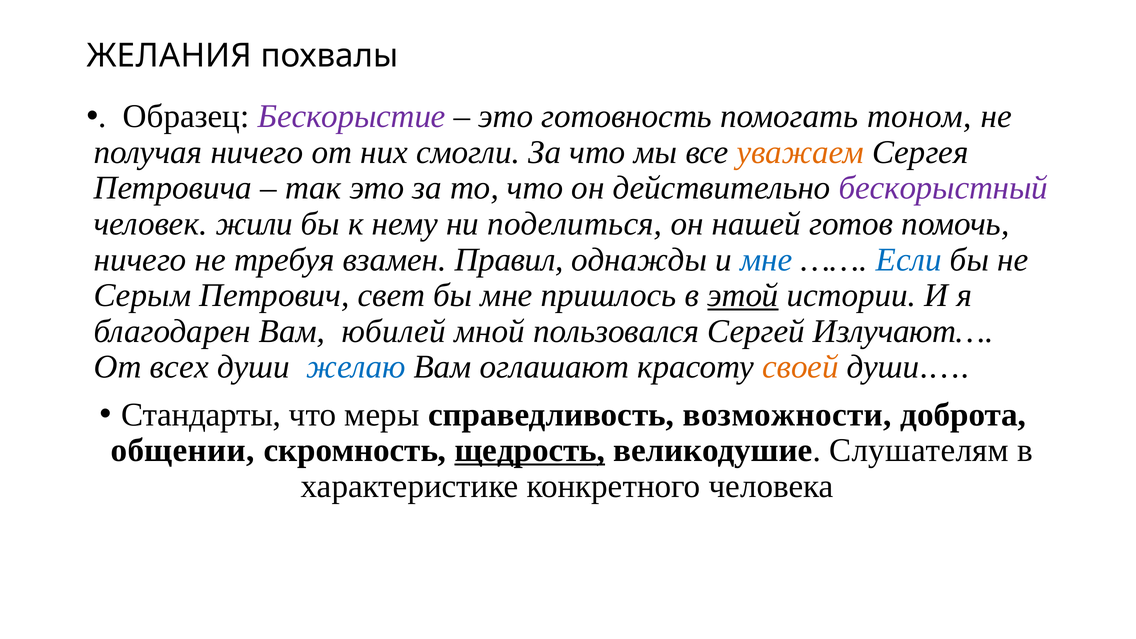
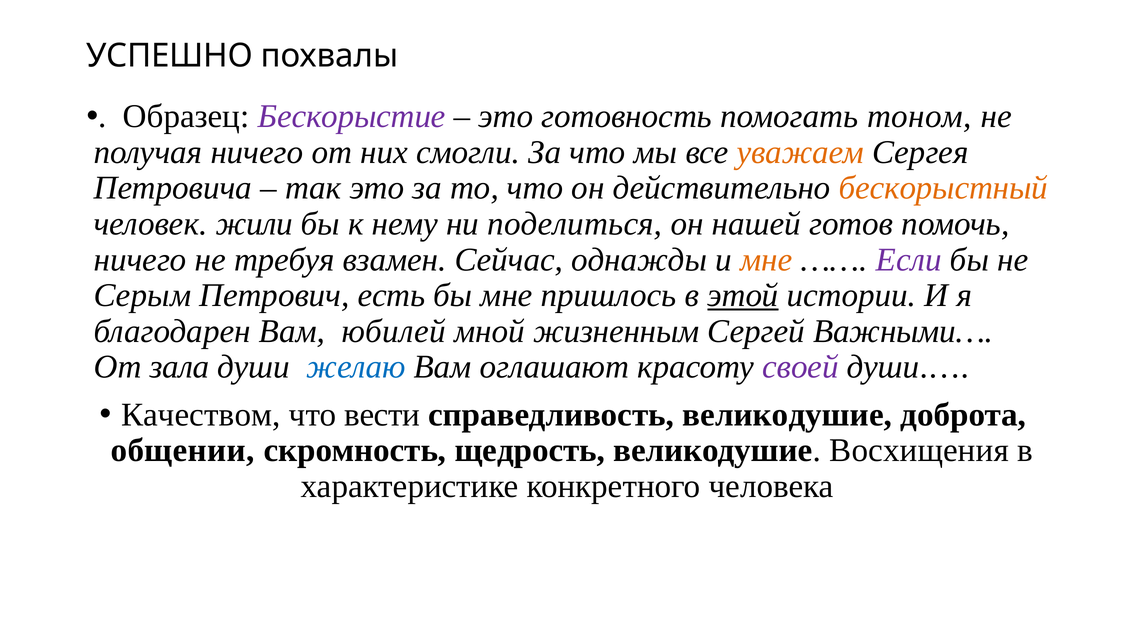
ЖЕЛАНИЯ: ЖЕЛАНИЯ -> УСПЕШНО
бескорыстный colour: purple -> orange
Правил: Правил -> Сейчас
мне at (766, 260) colour: blue -> orange
Если colour: blue -> purple
свет: свет -> есть
пользовался: пользовался -> жизненным
Излучают…: Излучают… -> Важными…
всех: всех -> зала
своей colour: orange -> purple
Стандарты: Стандарты -> Качеством
меры: меры -> вести
справедливость возможности: возможности -> великодушие
щедрость underline: present -> none
Слушателям: Слушателям -> Восхищения
